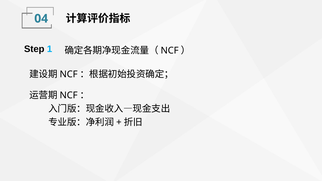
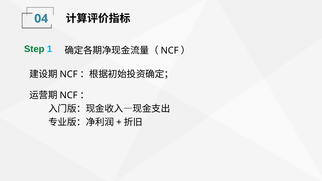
Step colour: black -> green
